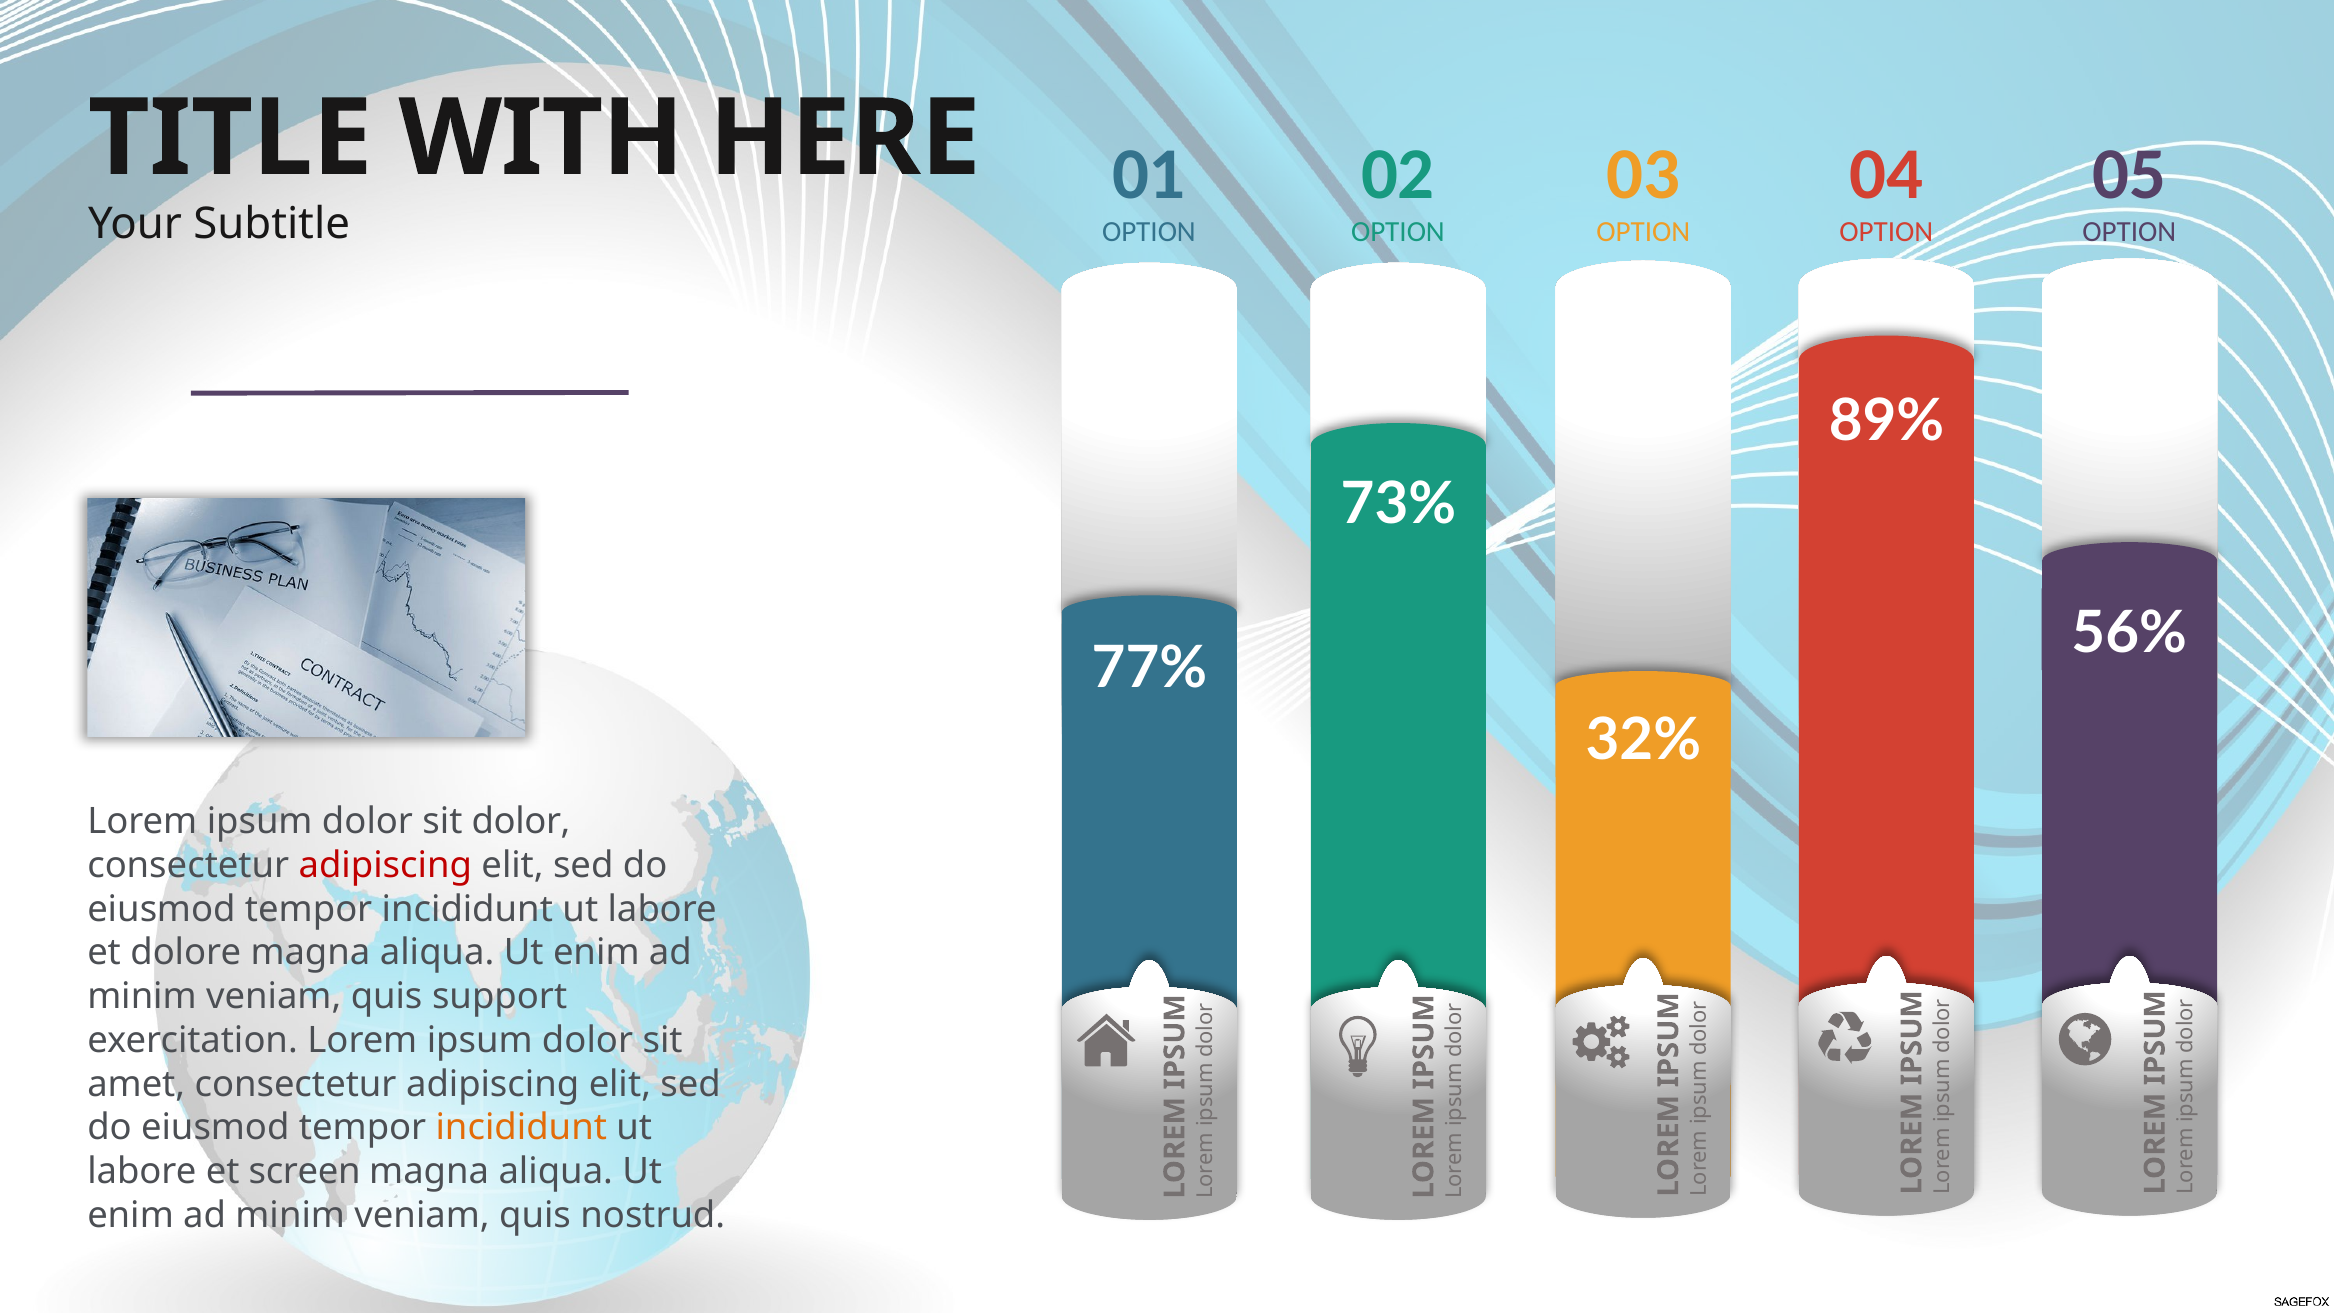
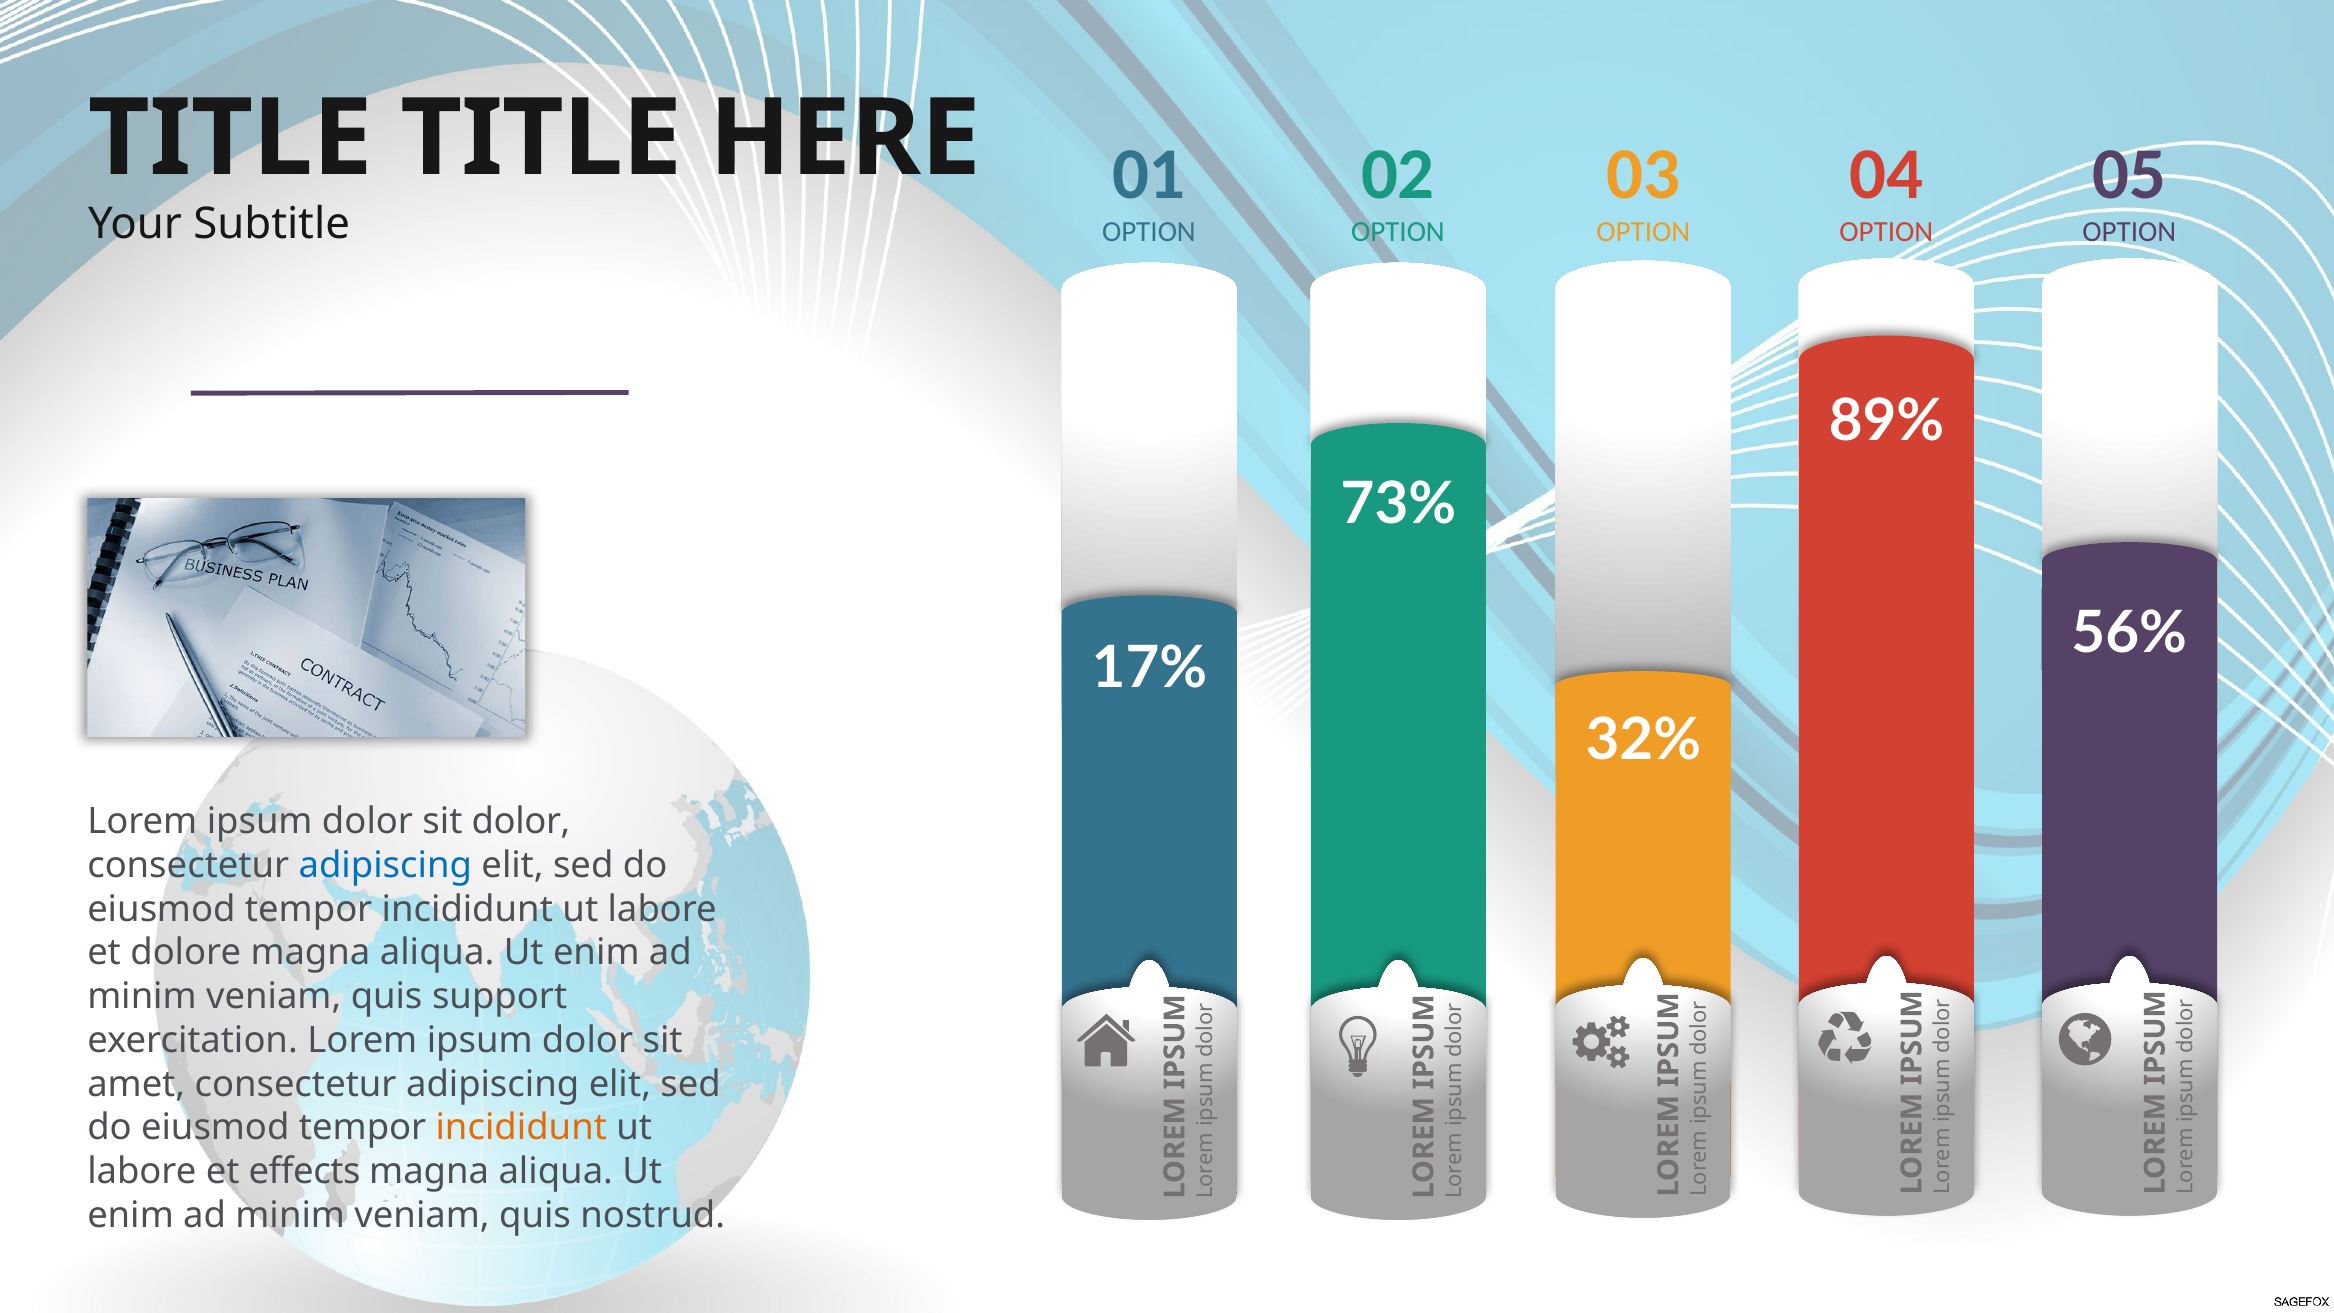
WITH at (541, 139): WITH -> TITLE
77%: 77% -> 17%
adipiscing at (385, 865) colour: red -> blue
screen: screen -> effects
